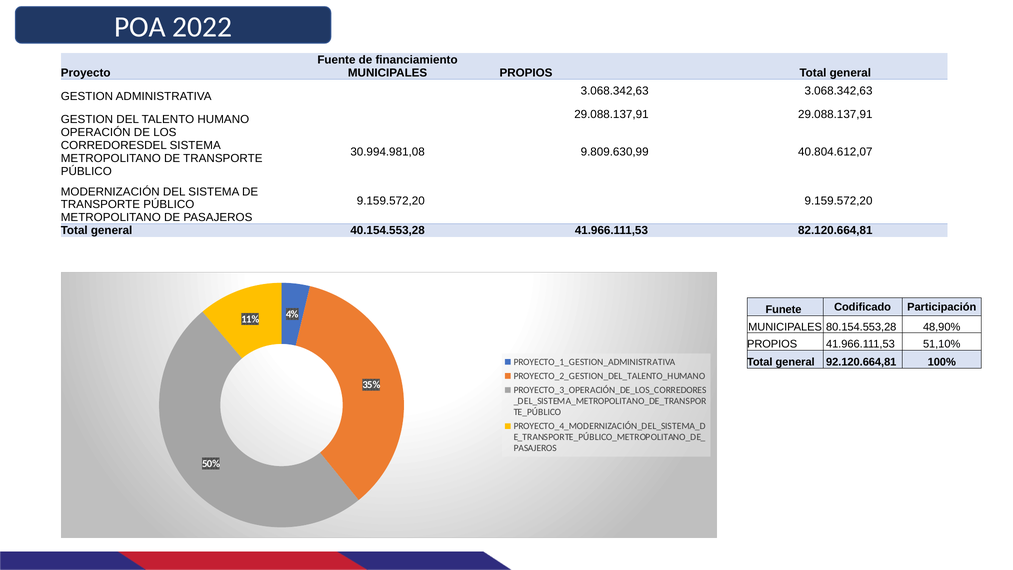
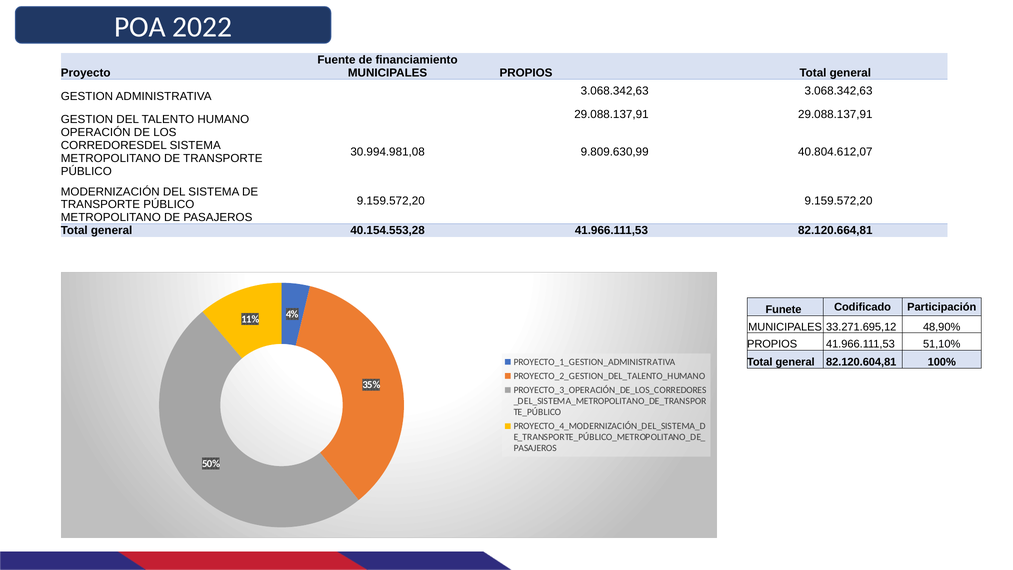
80.154.553,28: 80.154.553,28 -> 33.271.695,12
92.120.664,81: 92.120.664,81 -> 82.120.604,81
